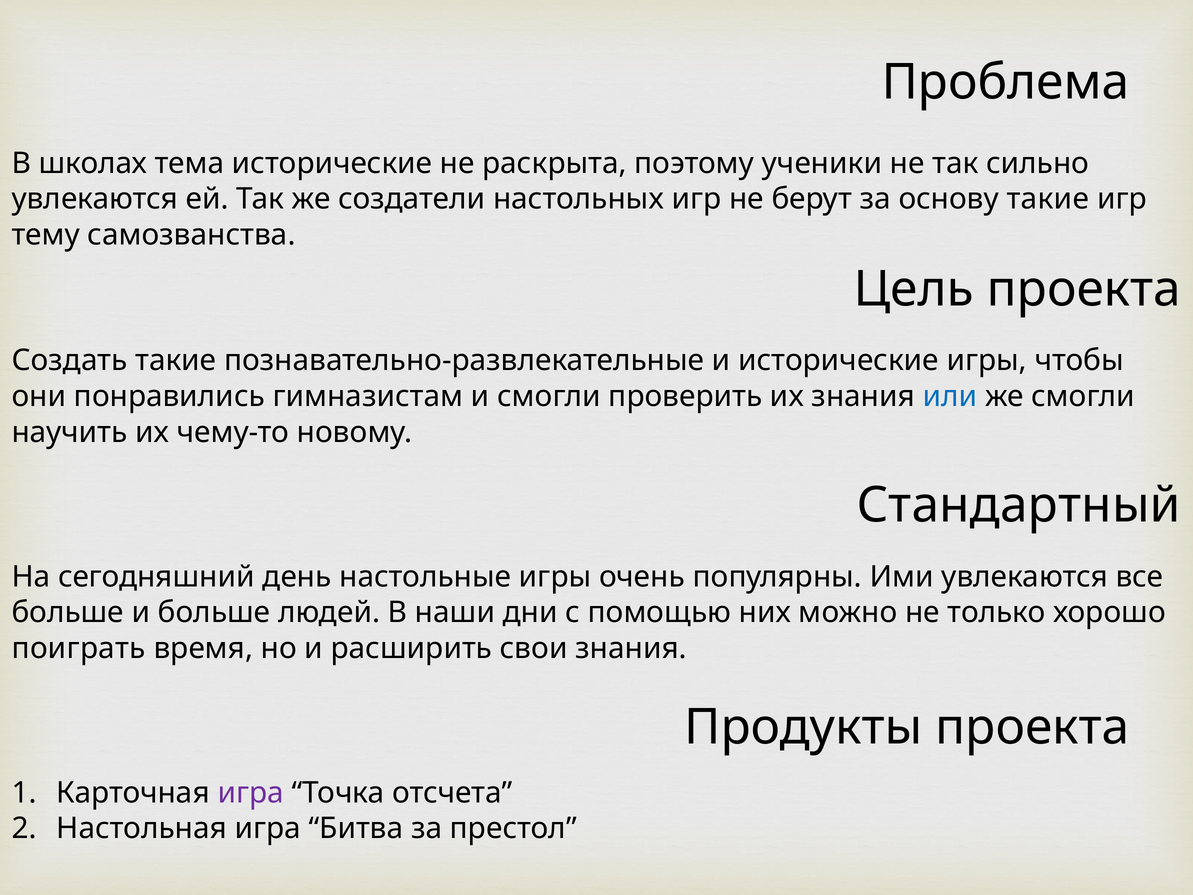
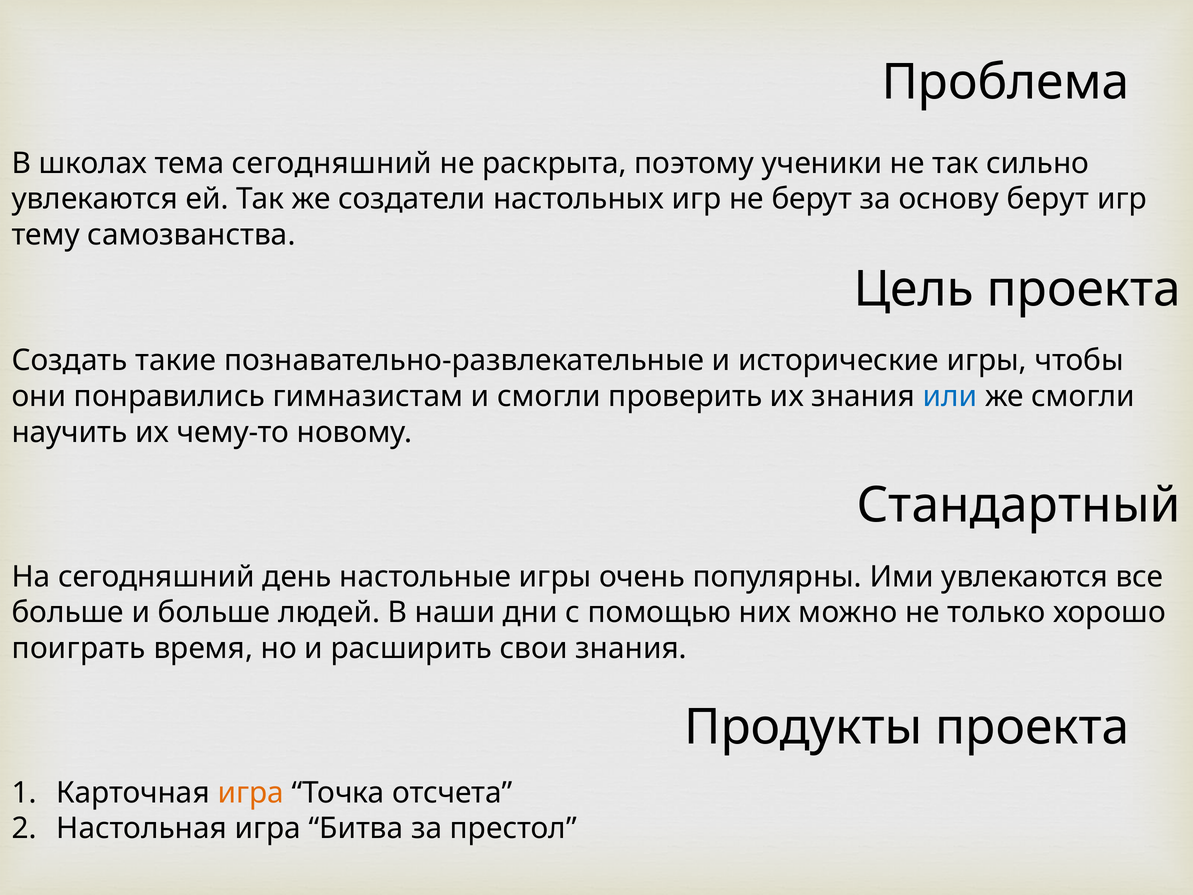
тема исторические: исторические -> сегодняшний
основу такие: такие -> берут
игра at (251, 793) colour: purple -> orange
